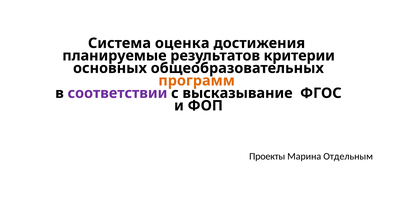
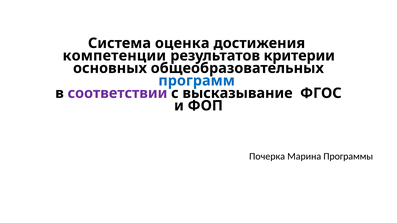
планируемые: планируемые -> компетенции
программ colour: orange -> blue
Проекты: Проекты -> Почерка
Отдельным: Отдельным -> Программы
